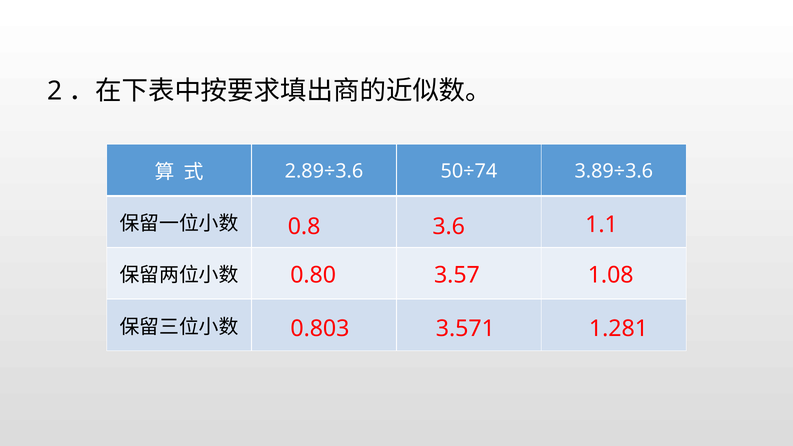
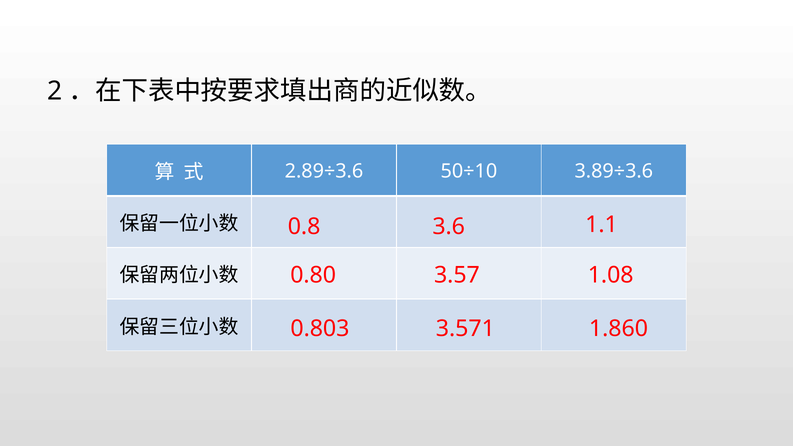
50÷74: 50÷74 -> 50÷10
1.281: 1.281 -> 1.860
